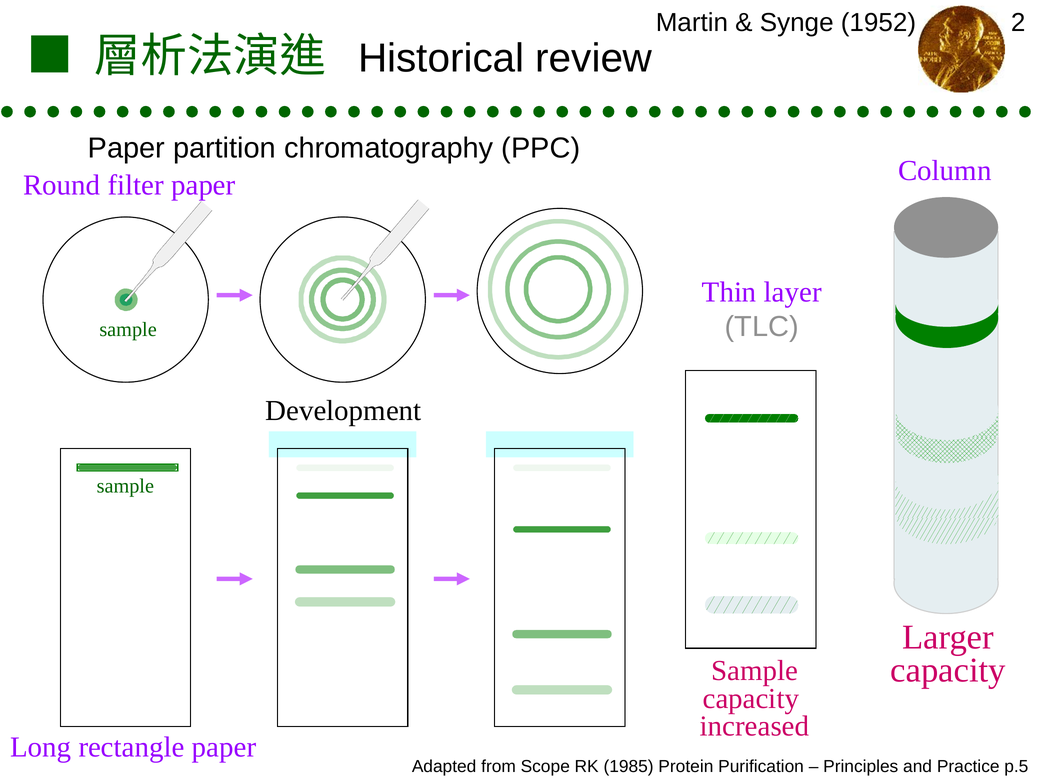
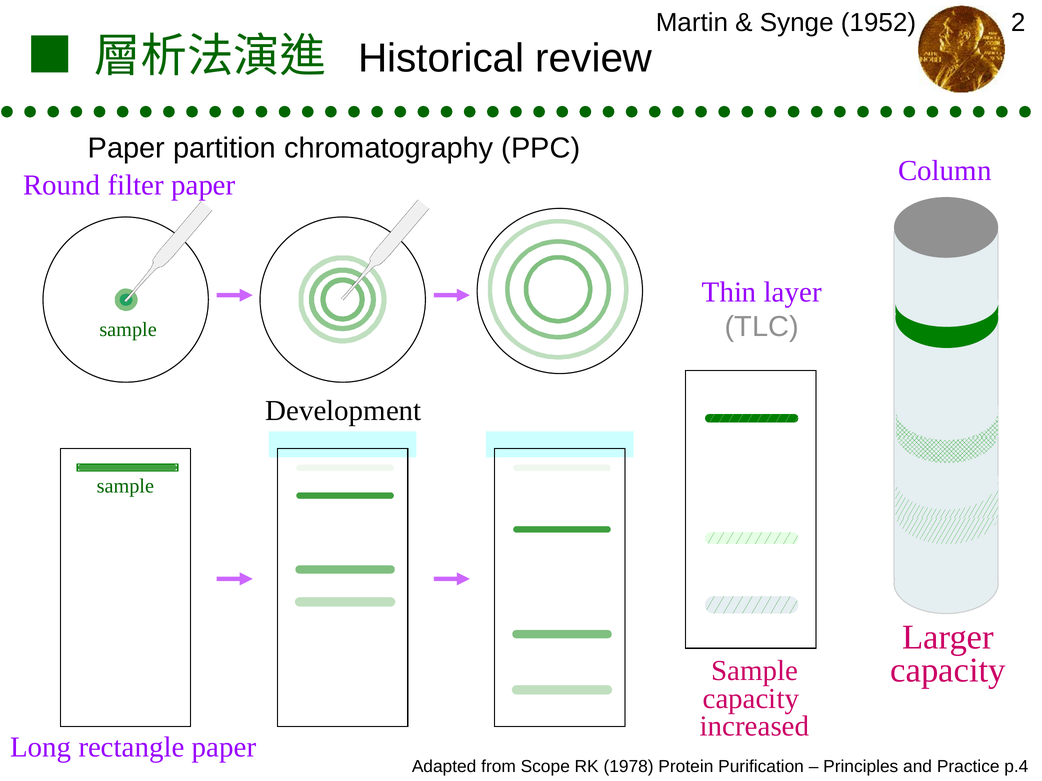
1985: 1985 -> 1978
p.5: p.5 -> p.4
